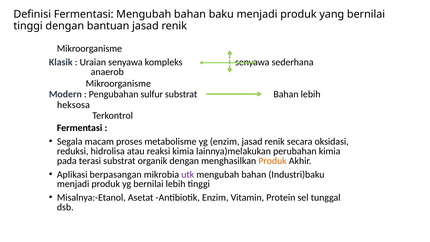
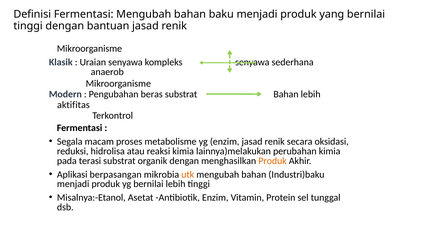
sulfur: sulfur -> beras
heksosa: heksosa -> aktifitas
utk colour: purple -> orange
